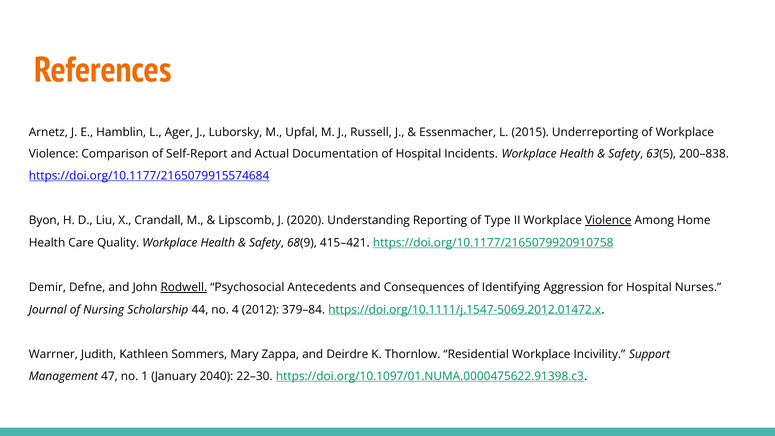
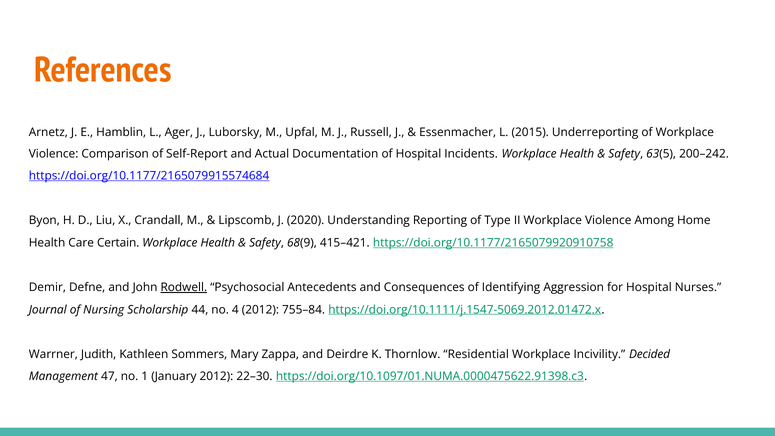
200–838: 200–838 -> 200–242
Violence at (608, 220) underline: present -> none
Quality: Quality -> Certain
379–84: 379–84 -> 755–84
Support: Support -> Decided
January 2040: 2040 -> 2012
